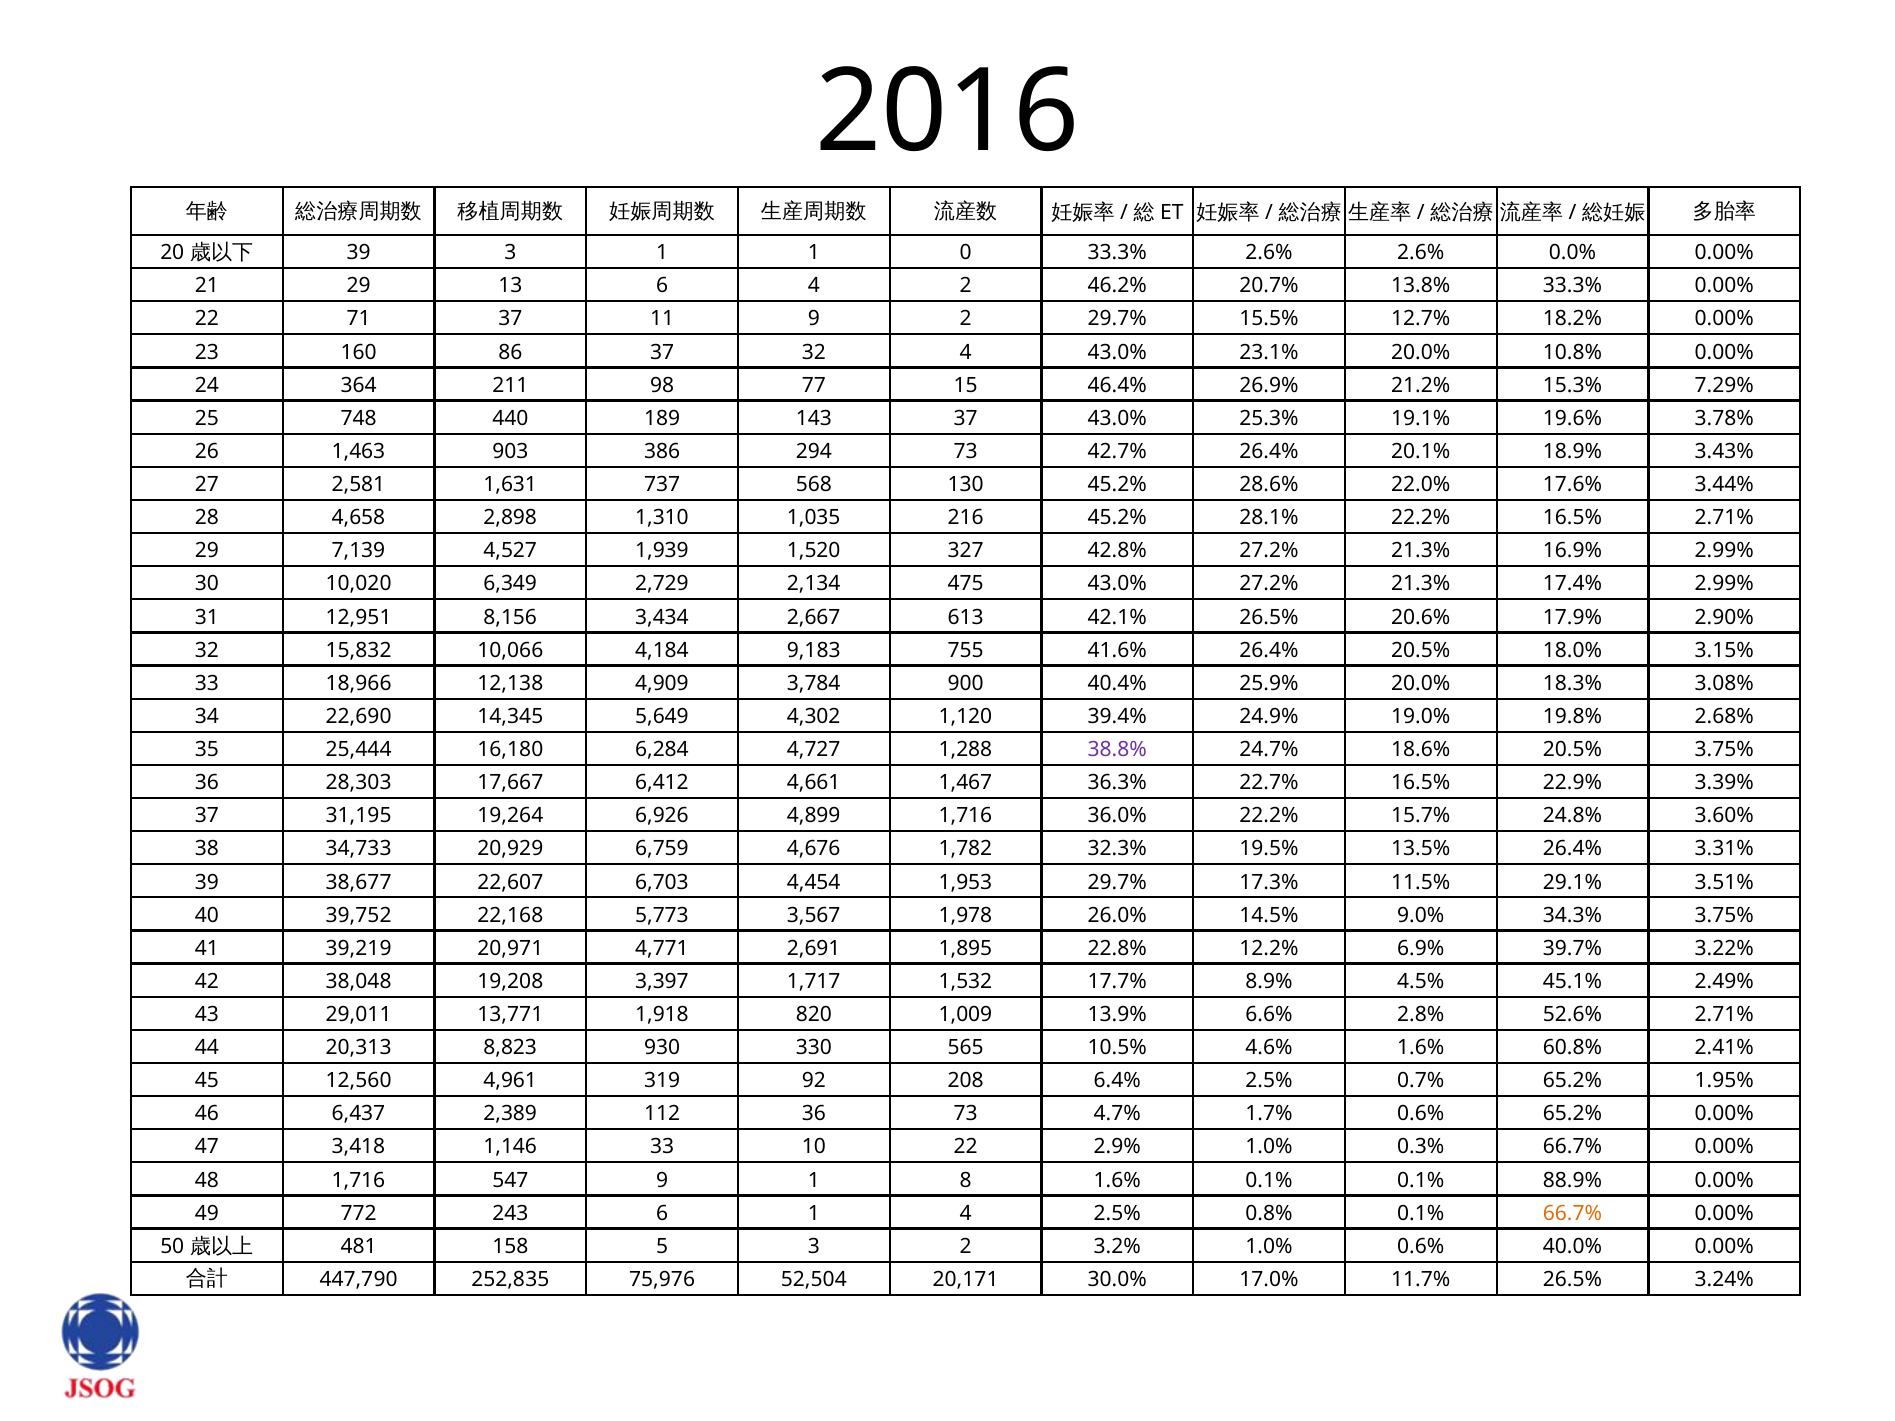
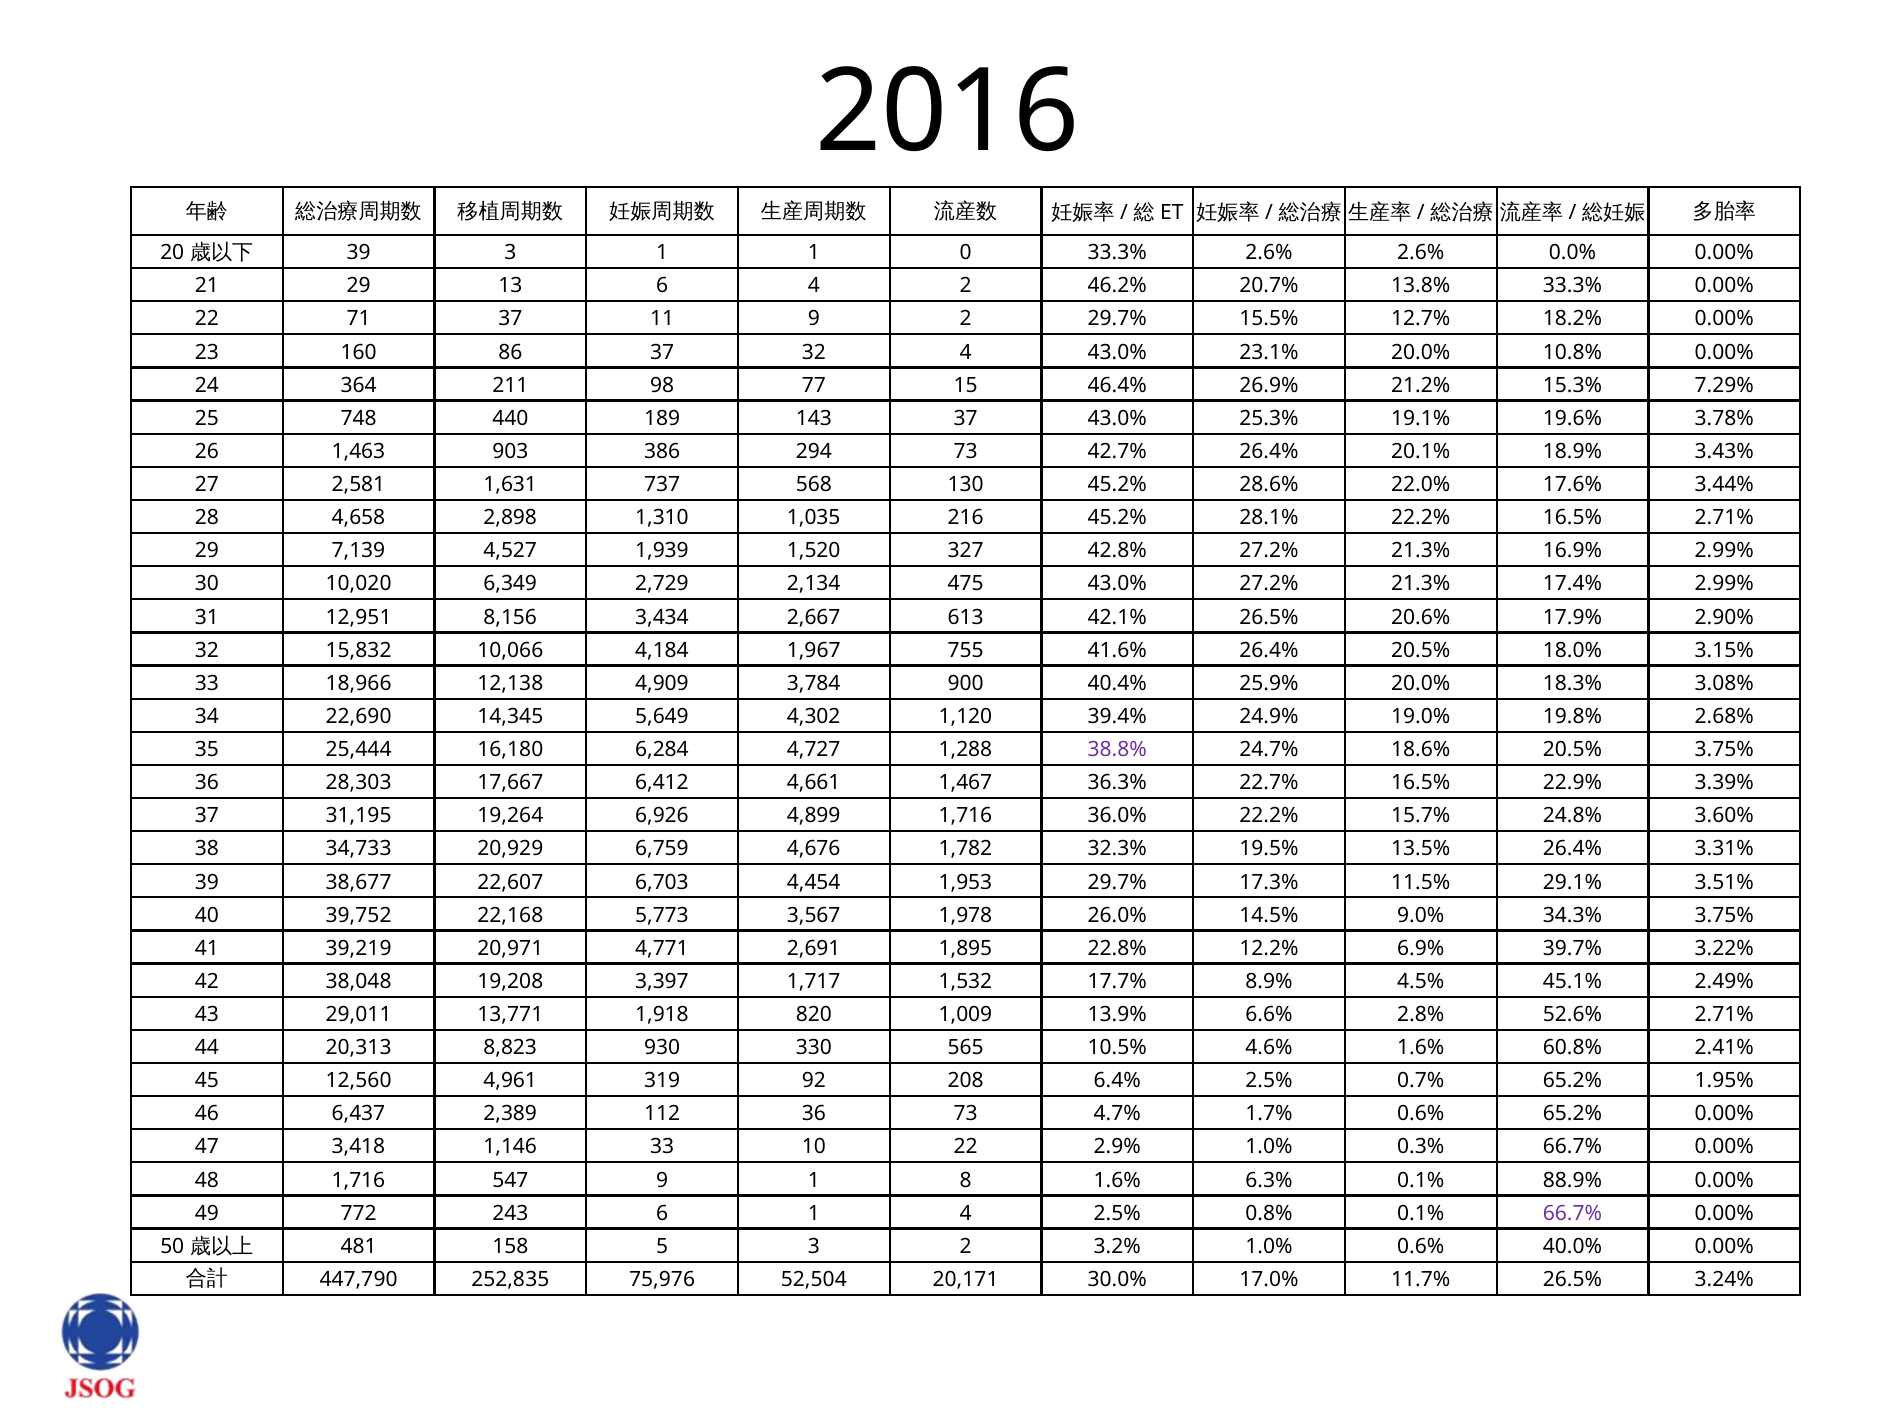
9,183: 9,183 -> 1,967
1.6% 0.1%: 0.1% -> 6.3%
66.7% at (1572, 1213) colour: orange -> purple
